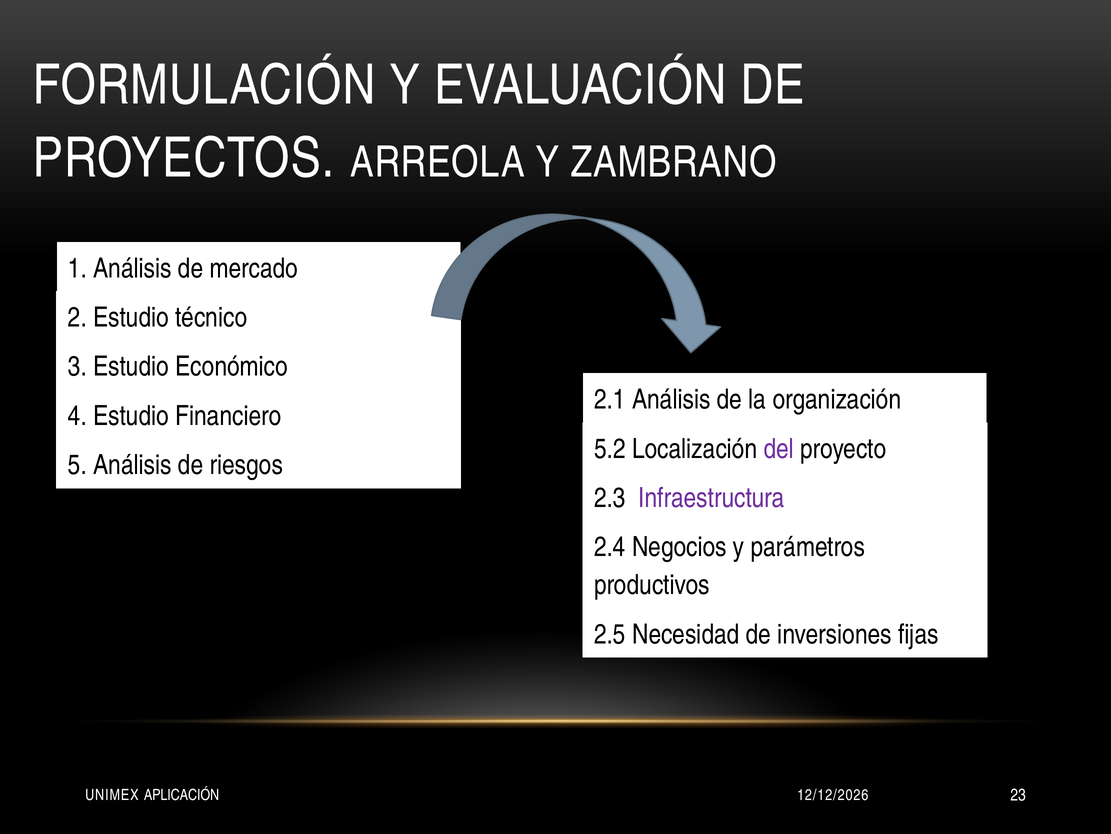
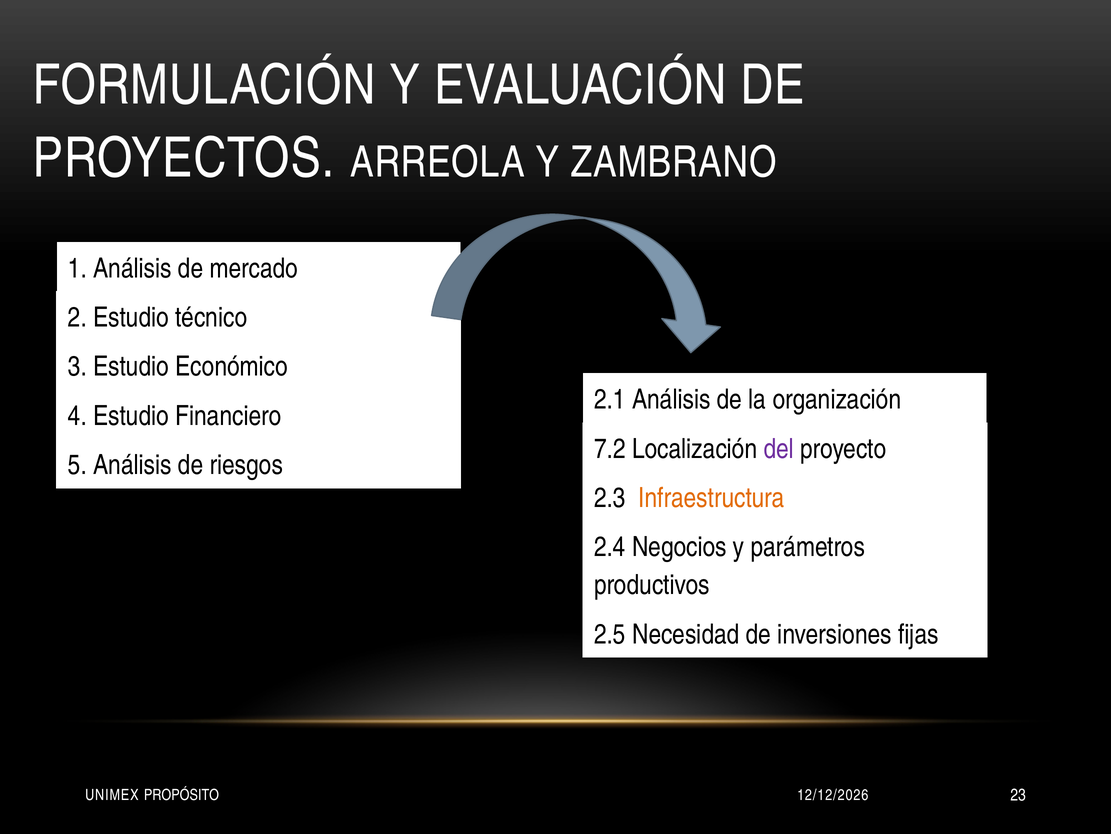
5.2: 5.2 -> 7.2
Infraestructura colour: purple -> orange
APLICACIÓN: APLICACIÓN -> PROPÓSITO
